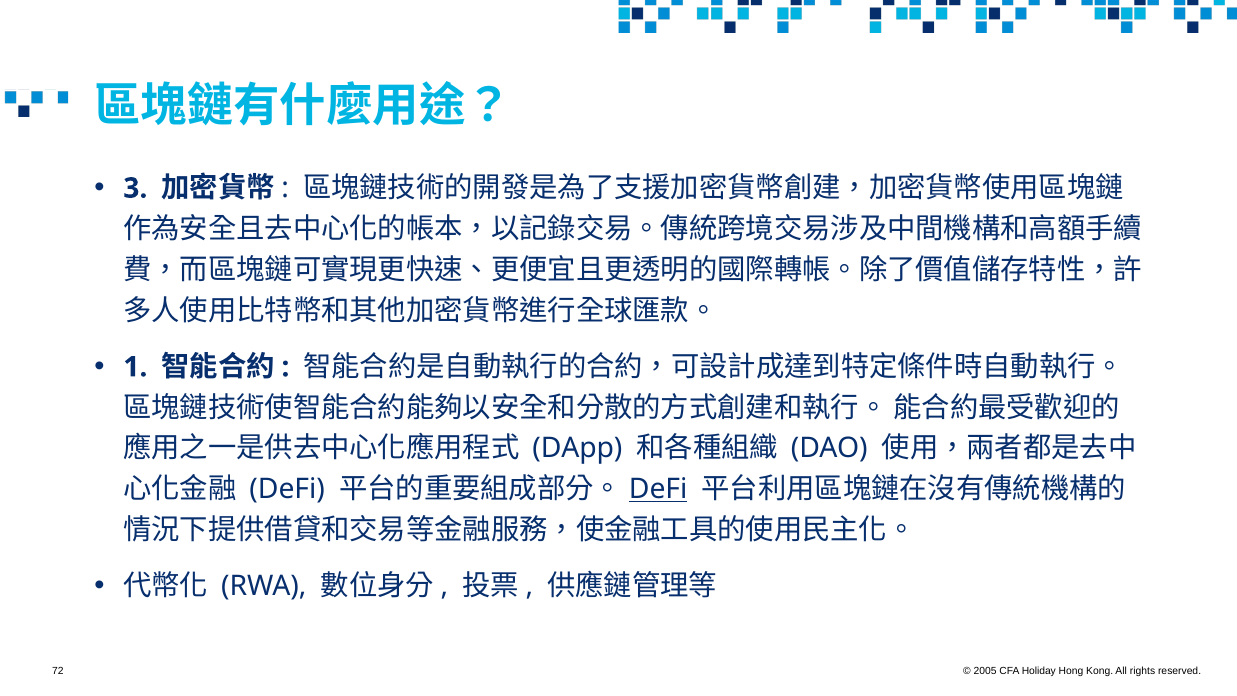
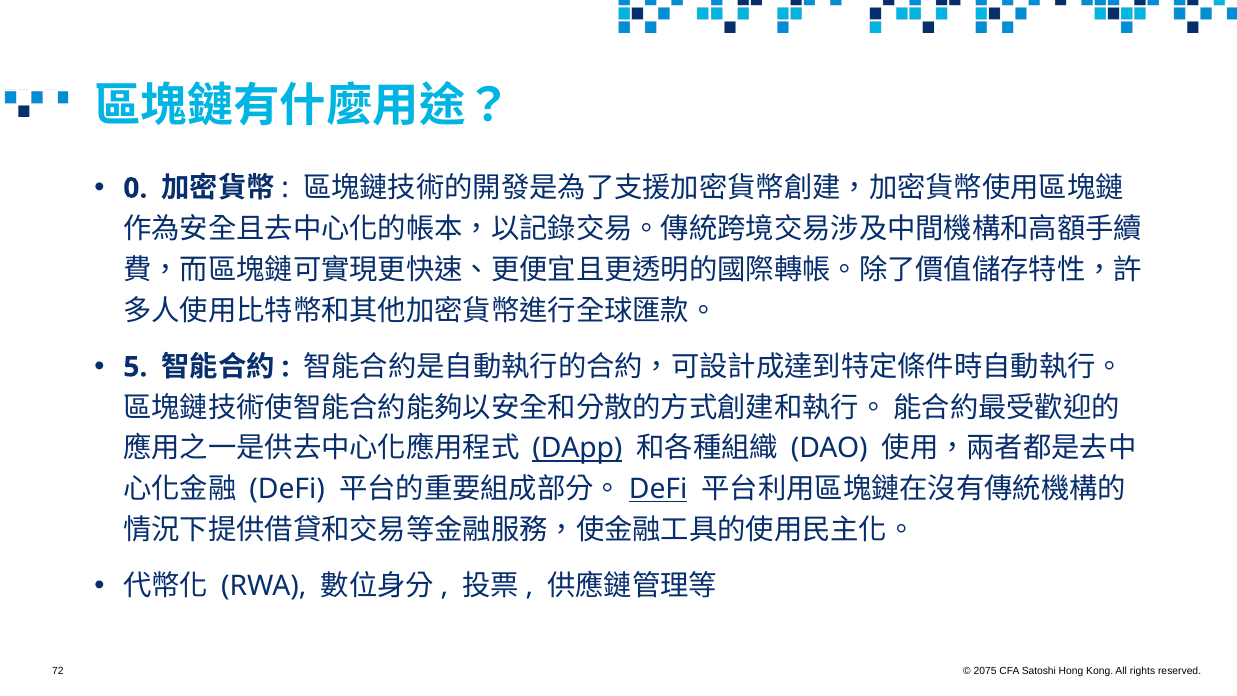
3: 3 -> 0
1: 1 -> 5
DApp underline: none -> present
2005: 2005 -> 2075
Holiday: Holiday -> Satoshi
